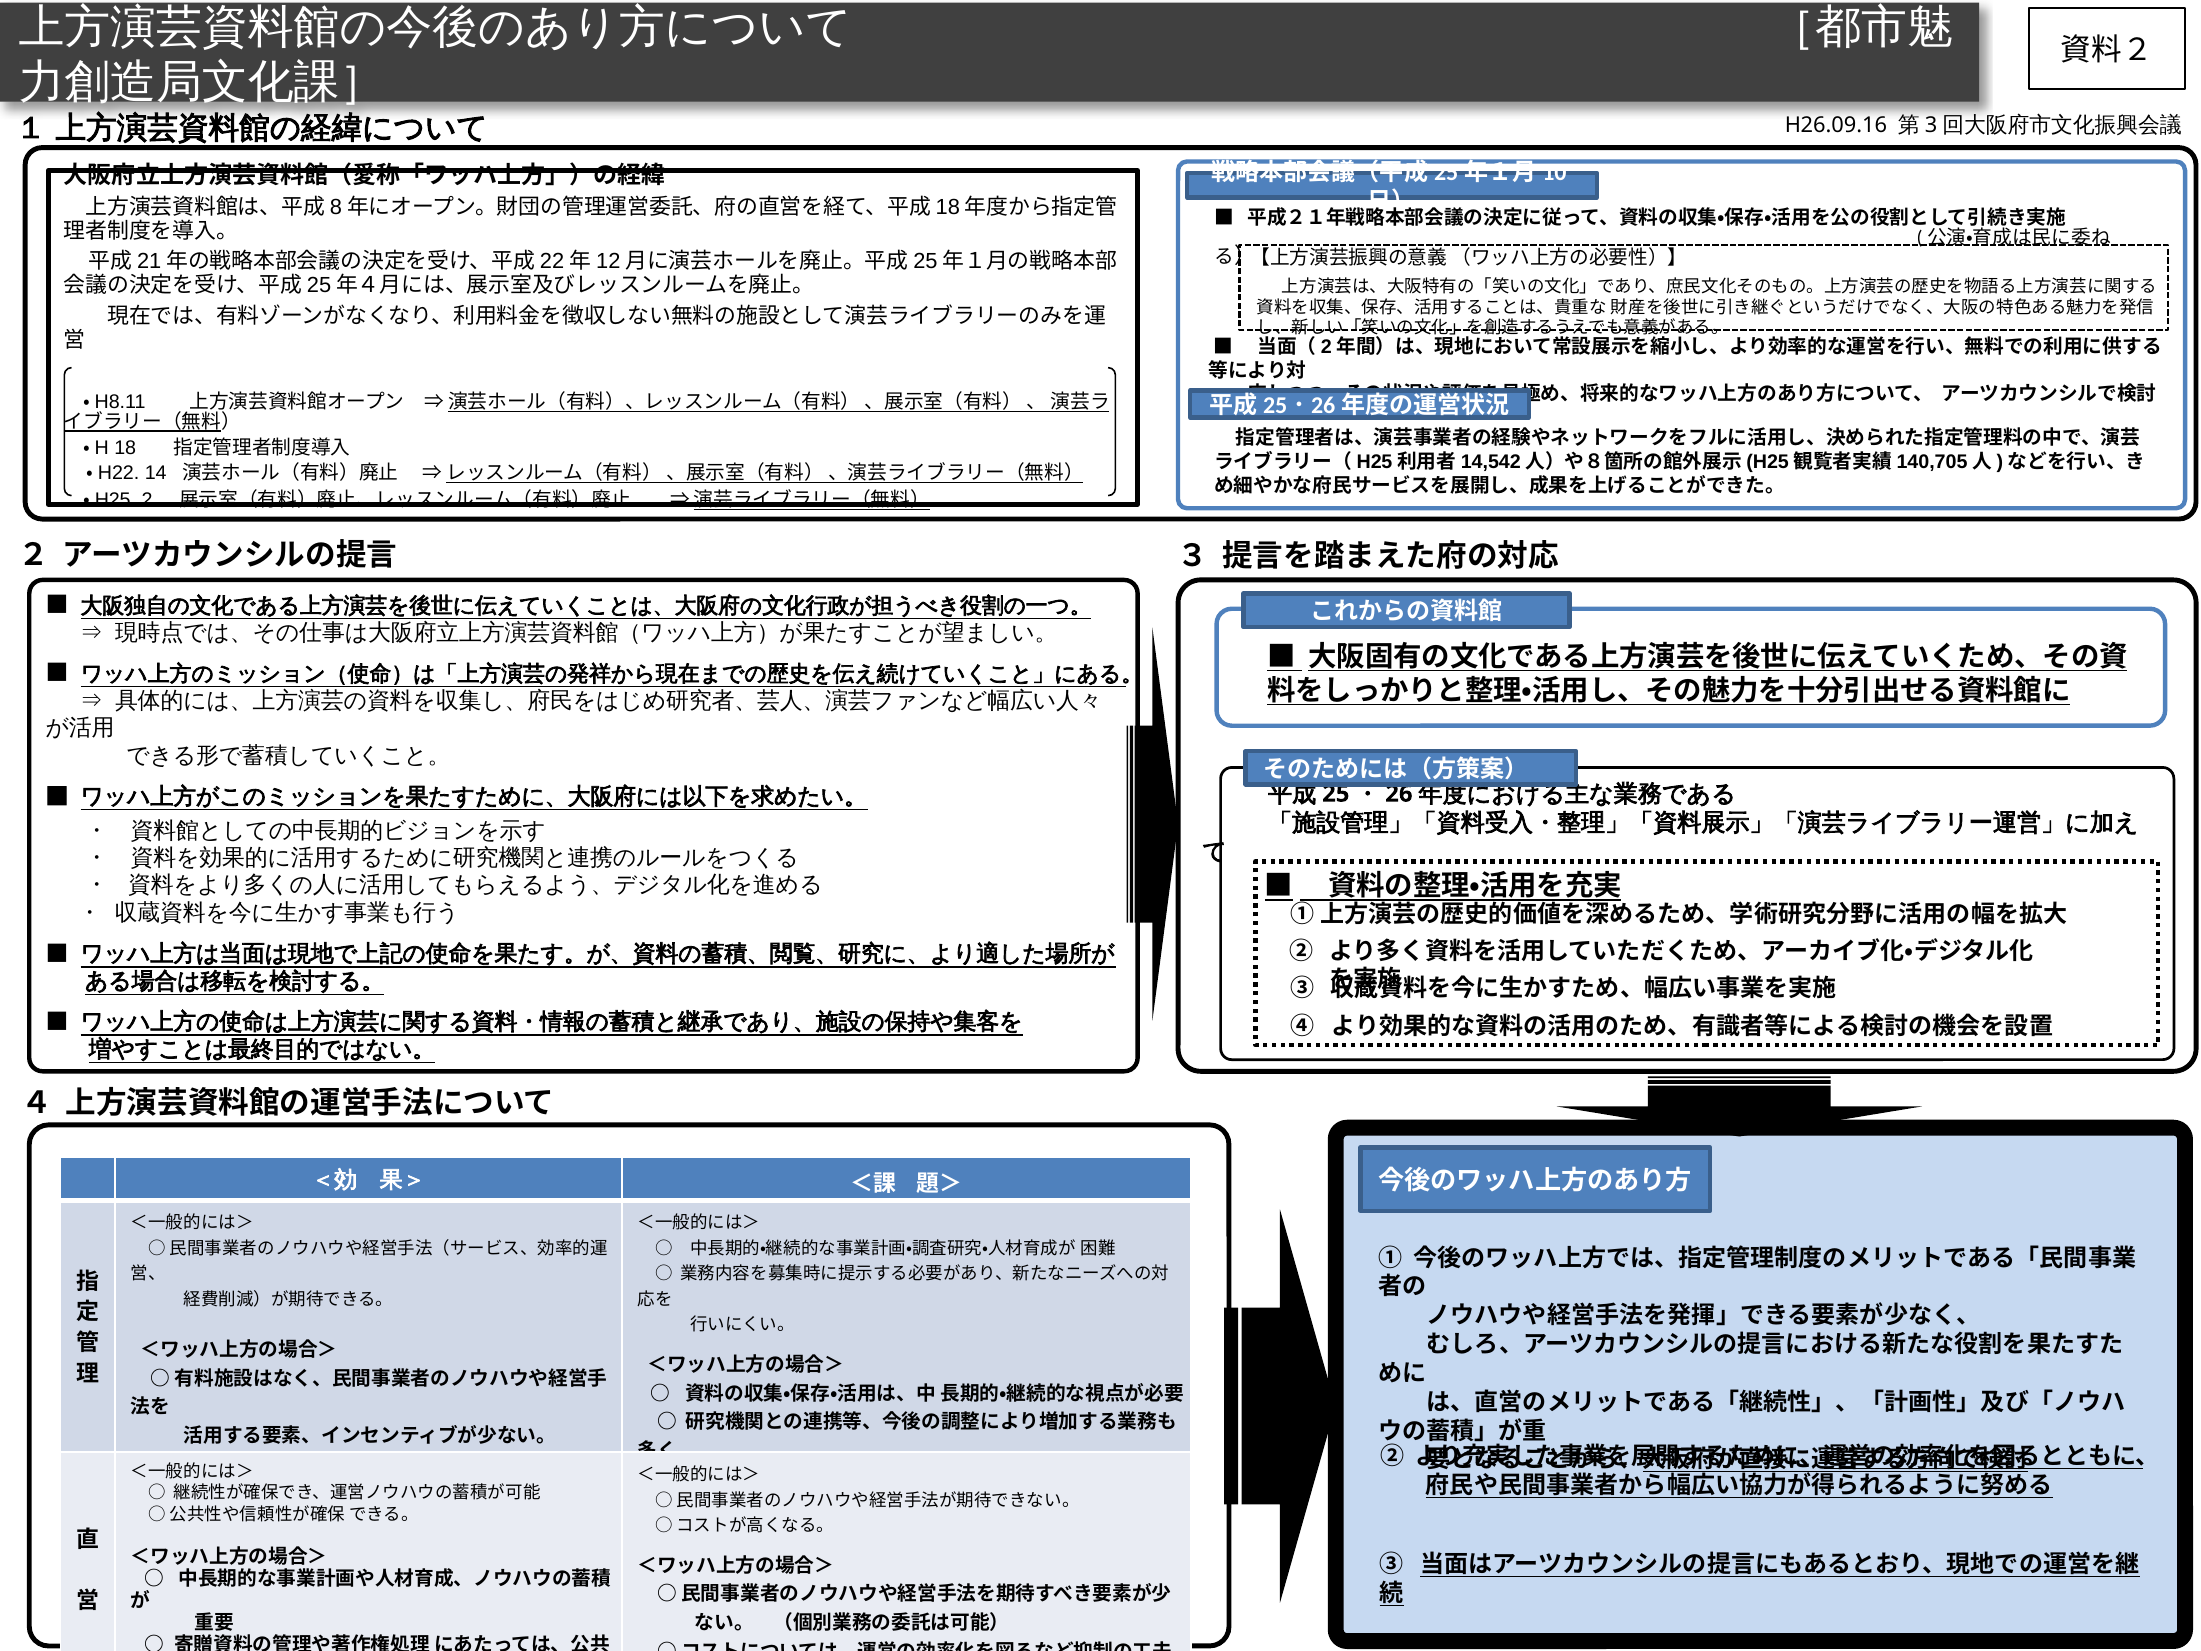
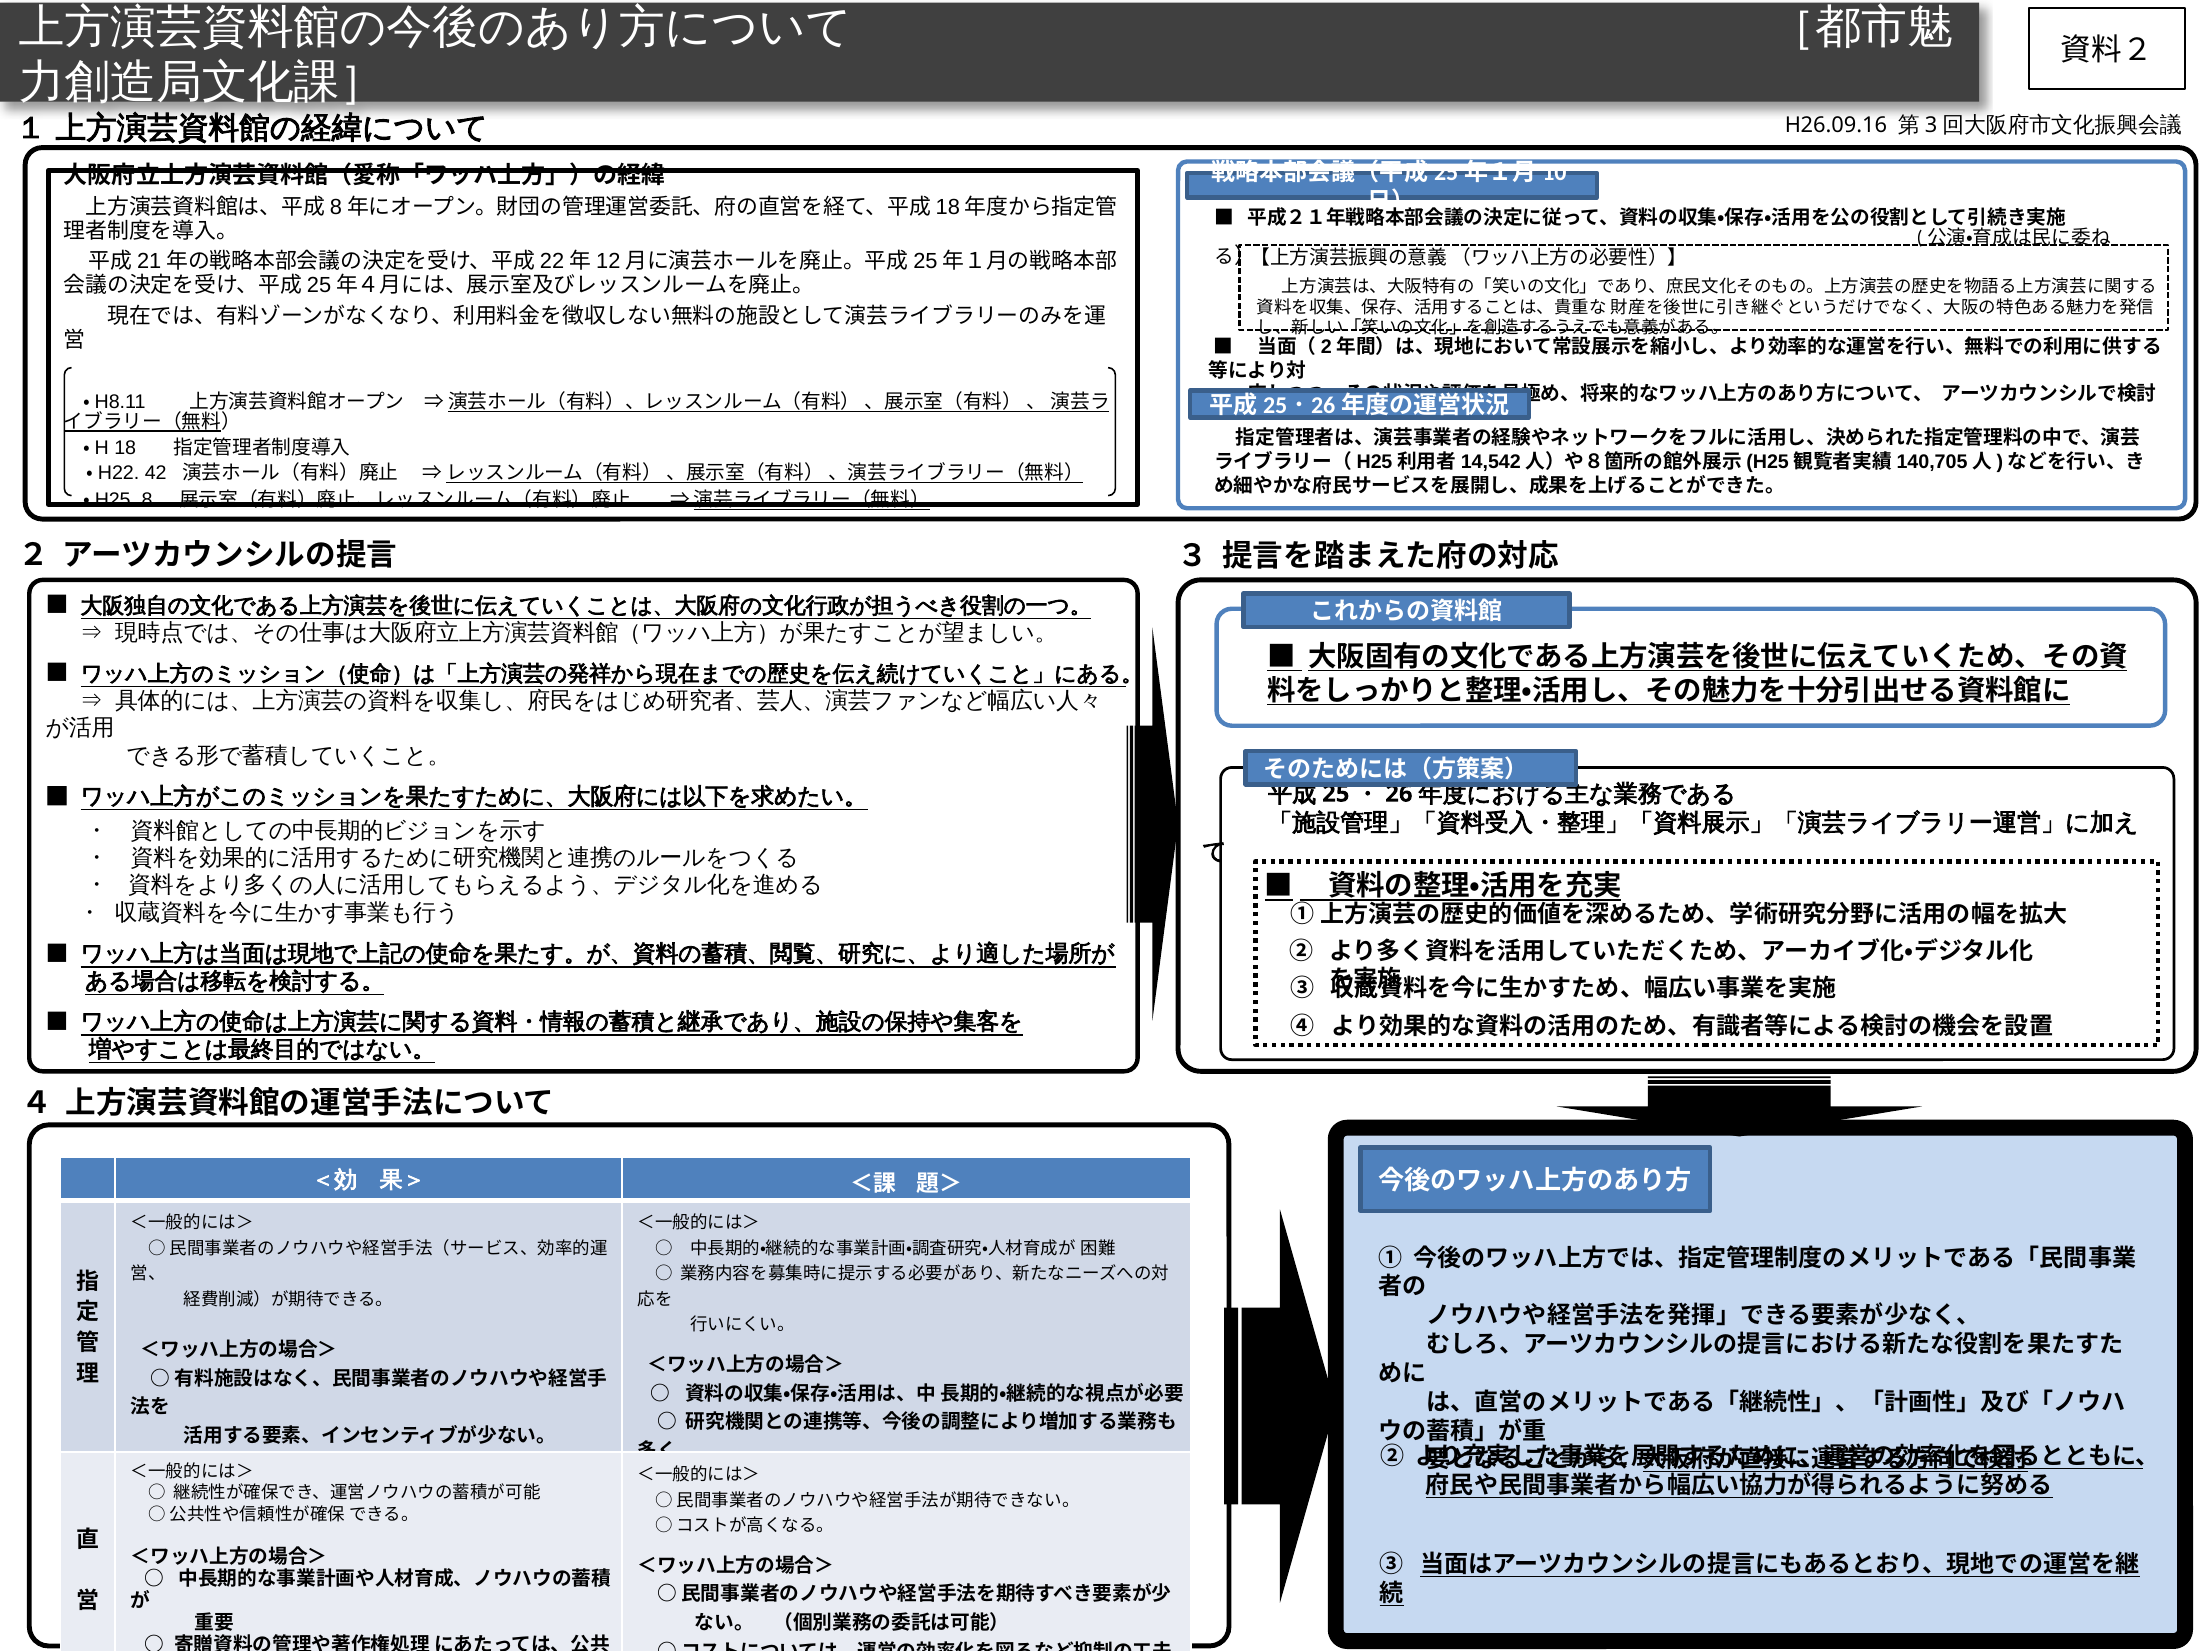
14: 14 -> 42
2: 2 -> 8
